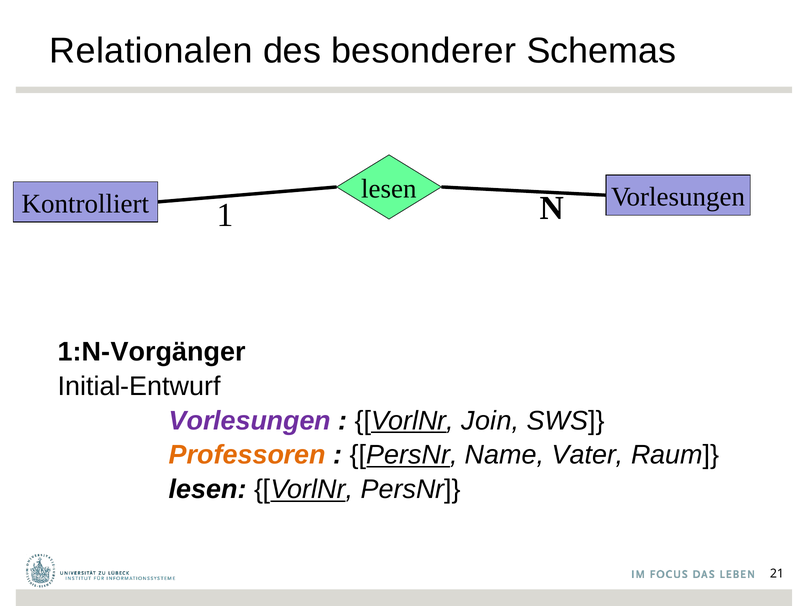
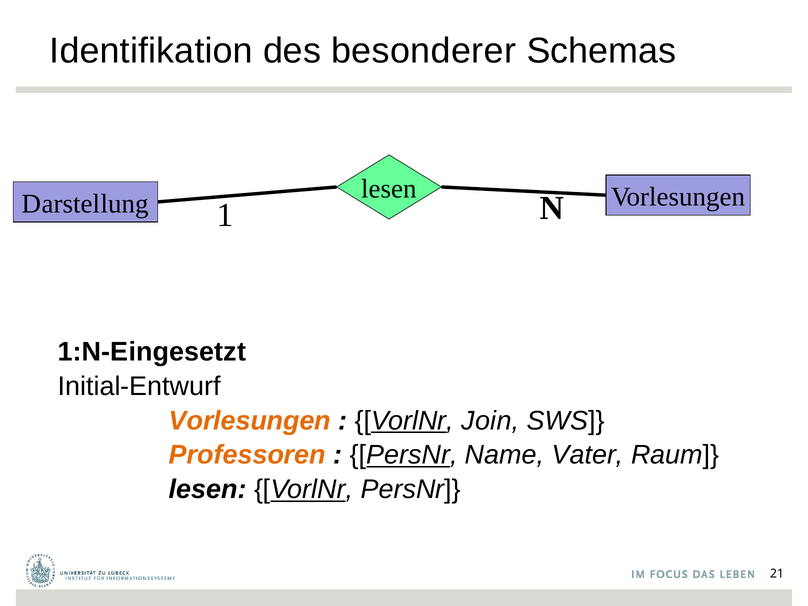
Relationalen: Relationalen -> Identifikation
Kontrolliert: Kontrolliert -> Darstellung
1:N-Vorgänger: 1:N-Vorgänger -> 1:N-Eingesetzt
Vorlesungen at (250, 421) colour: purple -> orange
